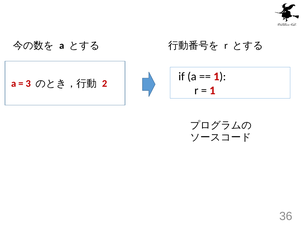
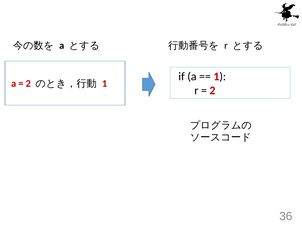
3 at (28, 84): 3 -> 2
2 at (105, 84): 2 -> 1
1 at (212, 91): 1 -> 2
